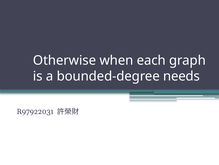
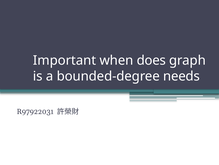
Otherwise: Otherwise -> Important
each: each -> does
